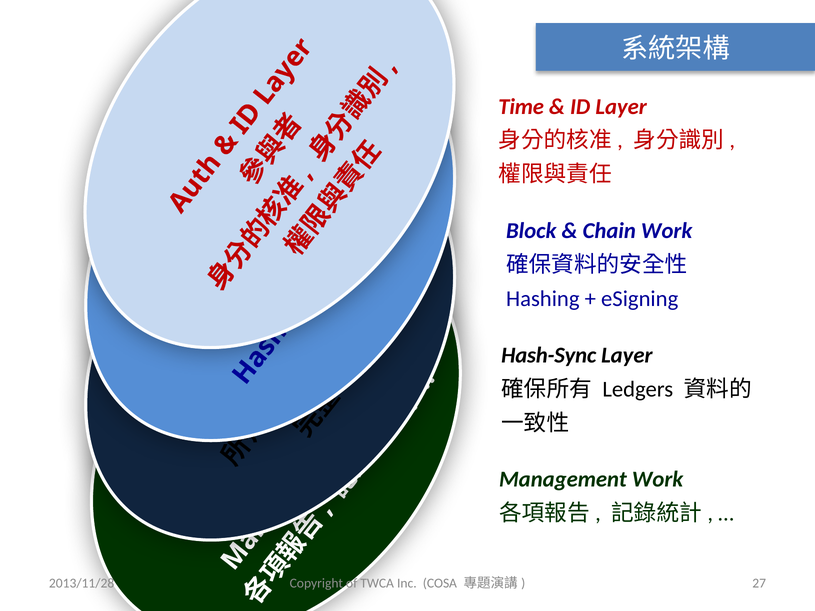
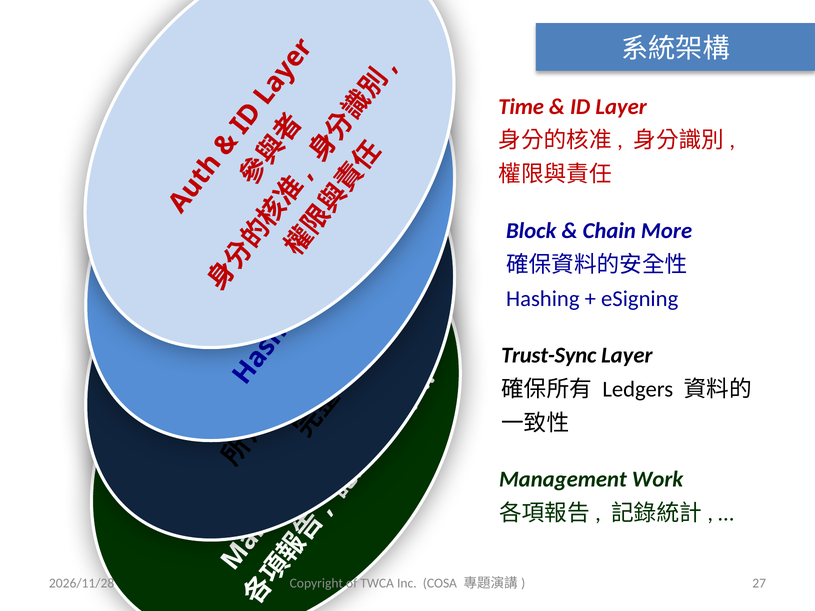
Chain Work: Work -> More
Hash-Sync: Hash-Sync -> Trust-Sync
2013/11/28: 2013/11/28 -> 2026/11/28
